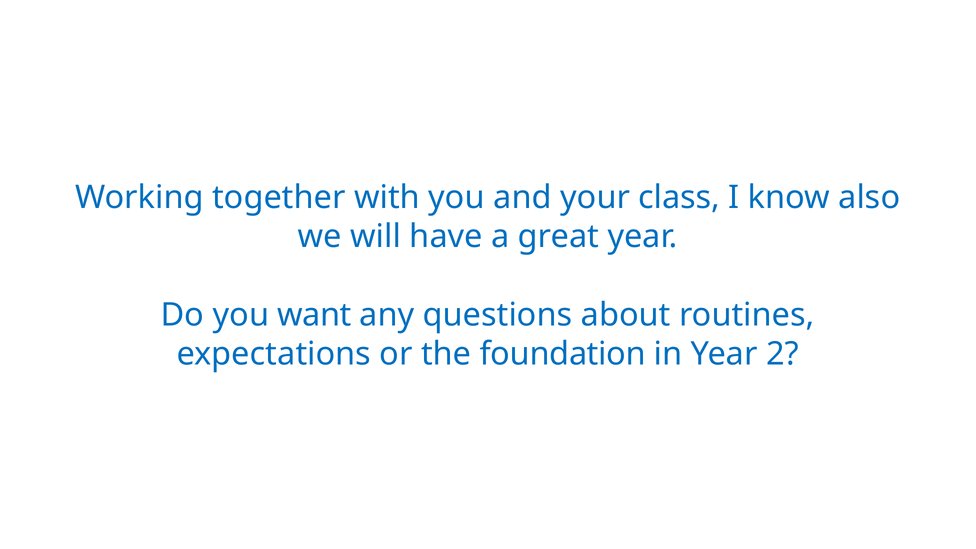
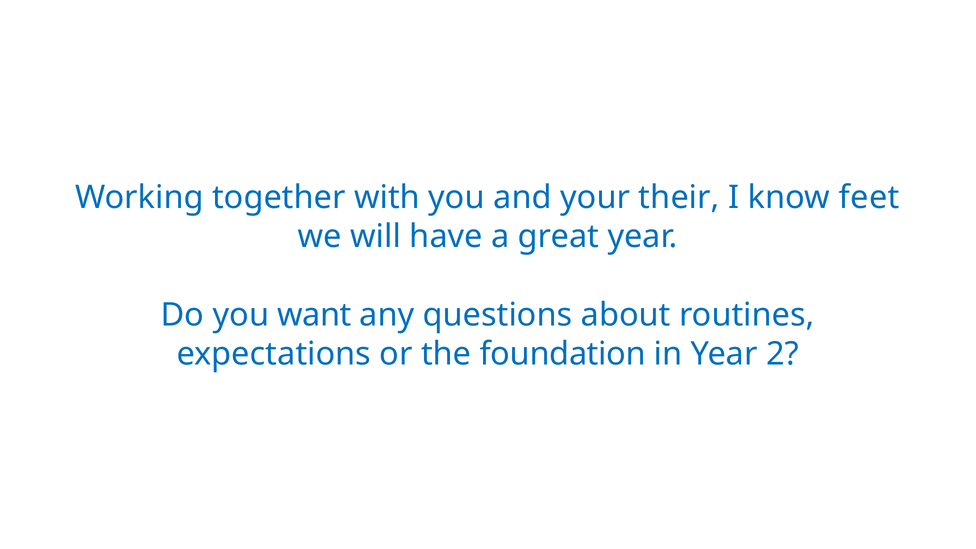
class: class -> their
also: also -> feet
